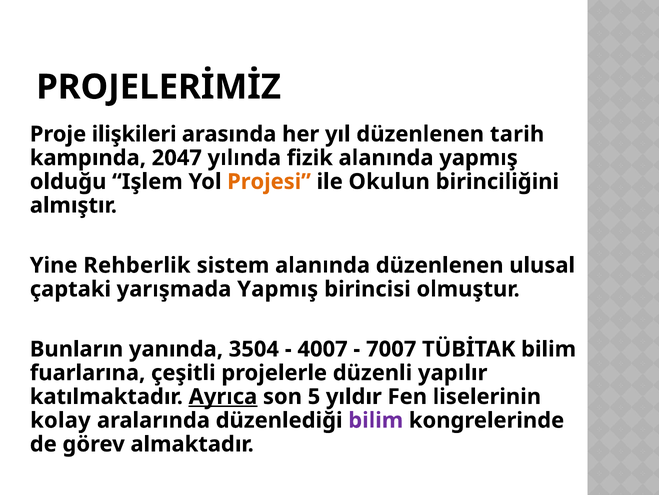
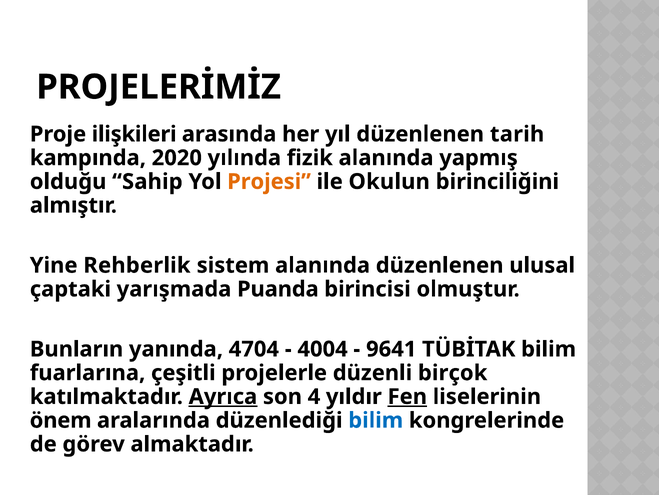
2047: 2047 -> 2020
Işlem: Işlem -> Sahip
yarışmada Yapmış: Yapmış -> Puanda
3504: 3504 -> 4704
4007: 4007 -> 4004
7007: 7007 -> 9641
yapılır: yapılır -> birçok
5: 5 -> 4
Fen underline: none -> present
kolay: kolay -> önem
bilim at (376, 420) colour: purple -> blue
